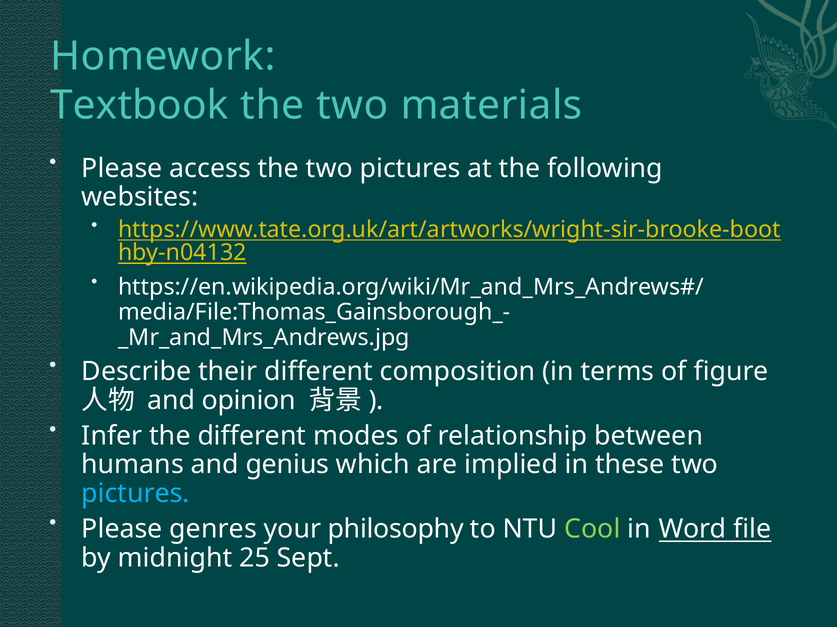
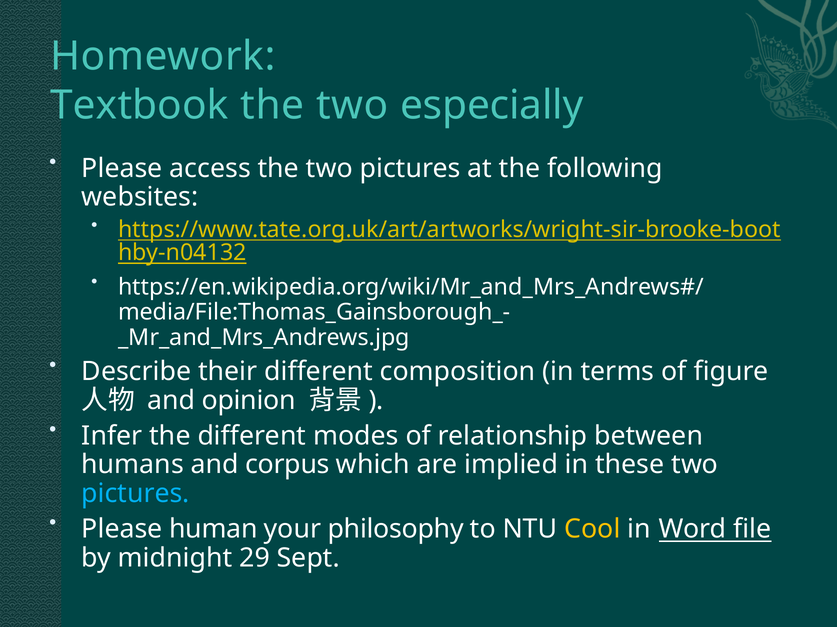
materials: materials -> especially
genius: genius -> corpus
genres: genres -> human
Cool colour: light green -> yellow
25: 25 -> 29
